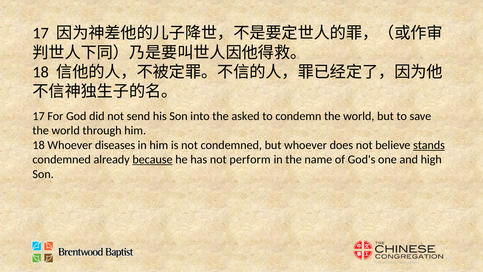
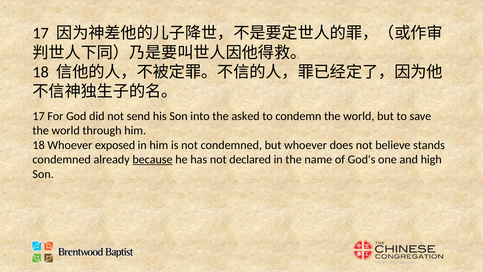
diseases: diseases -> exposed
stands underline: present -> none
perform: perform -> declared
